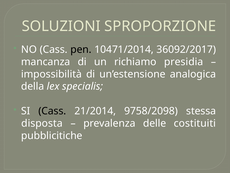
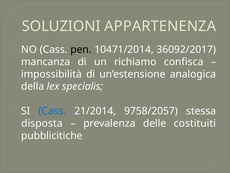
SPROPORZIONE: SPROPORZIONE -> APPARTENENZA
presidia: presidia -> confisca
Cass at (52, 111) colour: black -> blue
9758/2098: 9758/2098 -> 9758/2057
